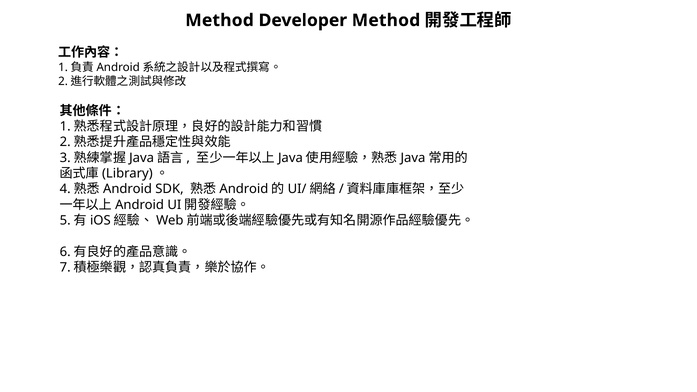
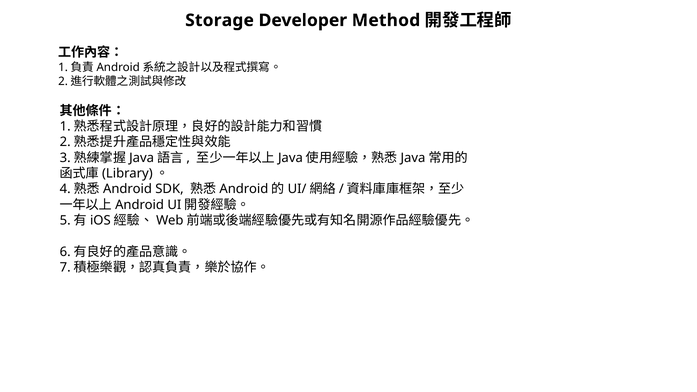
Method at (220, 20): Method -> Storage
